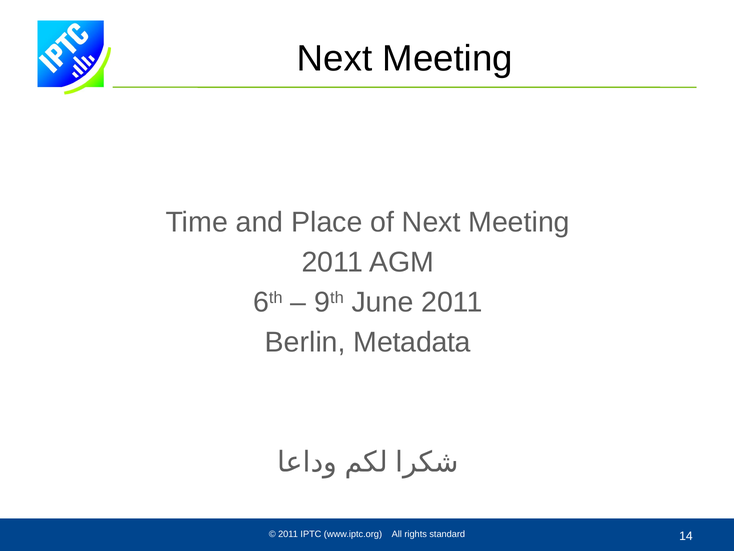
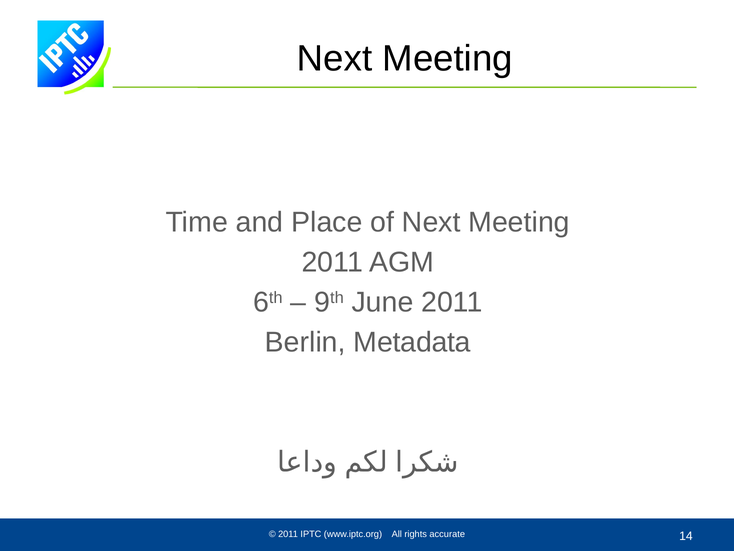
standard: standard -> accurate
